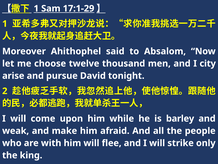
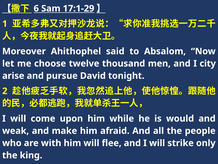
1 at (36, 8): 1 -> 6
barley: barley -> would
